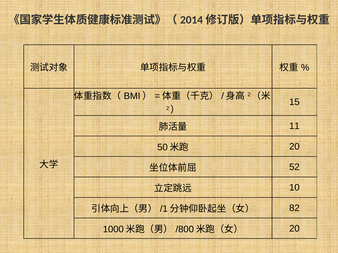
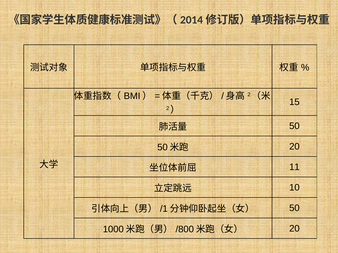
11 at (294, 126): 11 -> 50
52: 52 -> 11
82 at (294, 208): 82 -> 50
